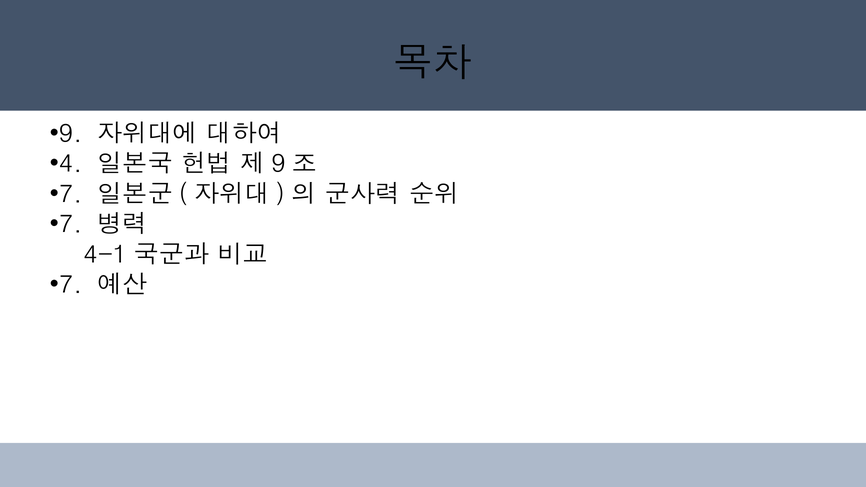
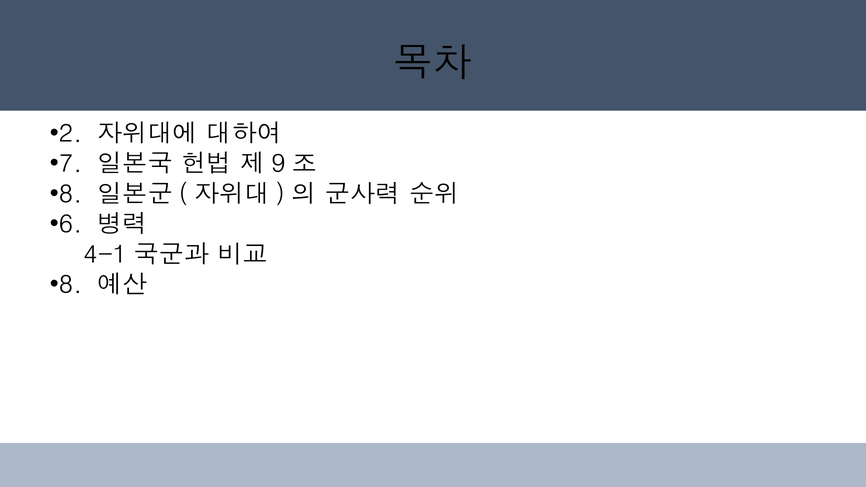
9: 9 -> 2
4: 4 -> 7
7 at (71, 194): 7 -> 8
7 at (71, 225): 7 -> 6
7 at (71, 285): 7 -> 8
